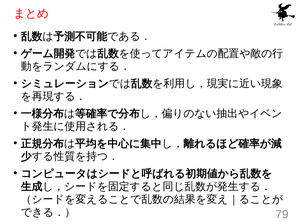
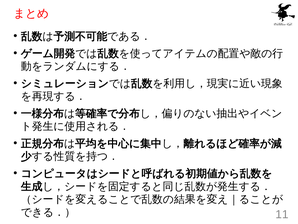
79: 79 -> 11
